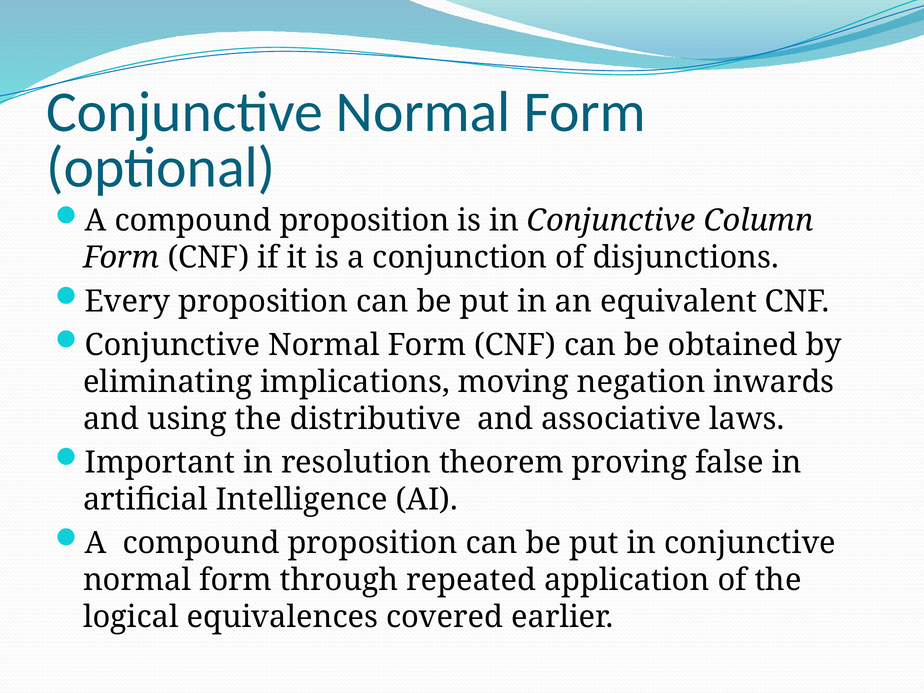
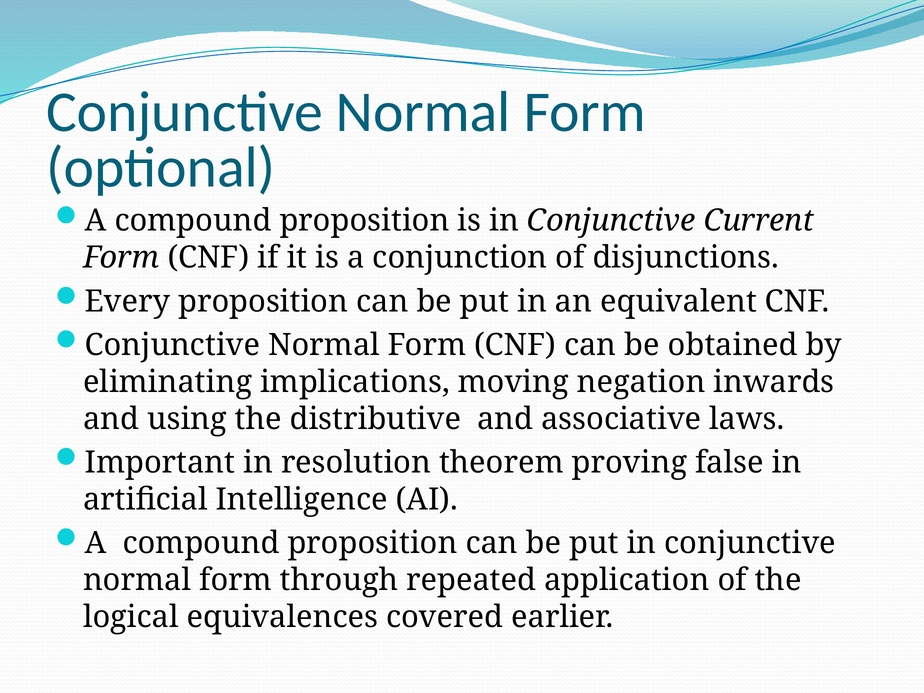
Column: Column -> Current
